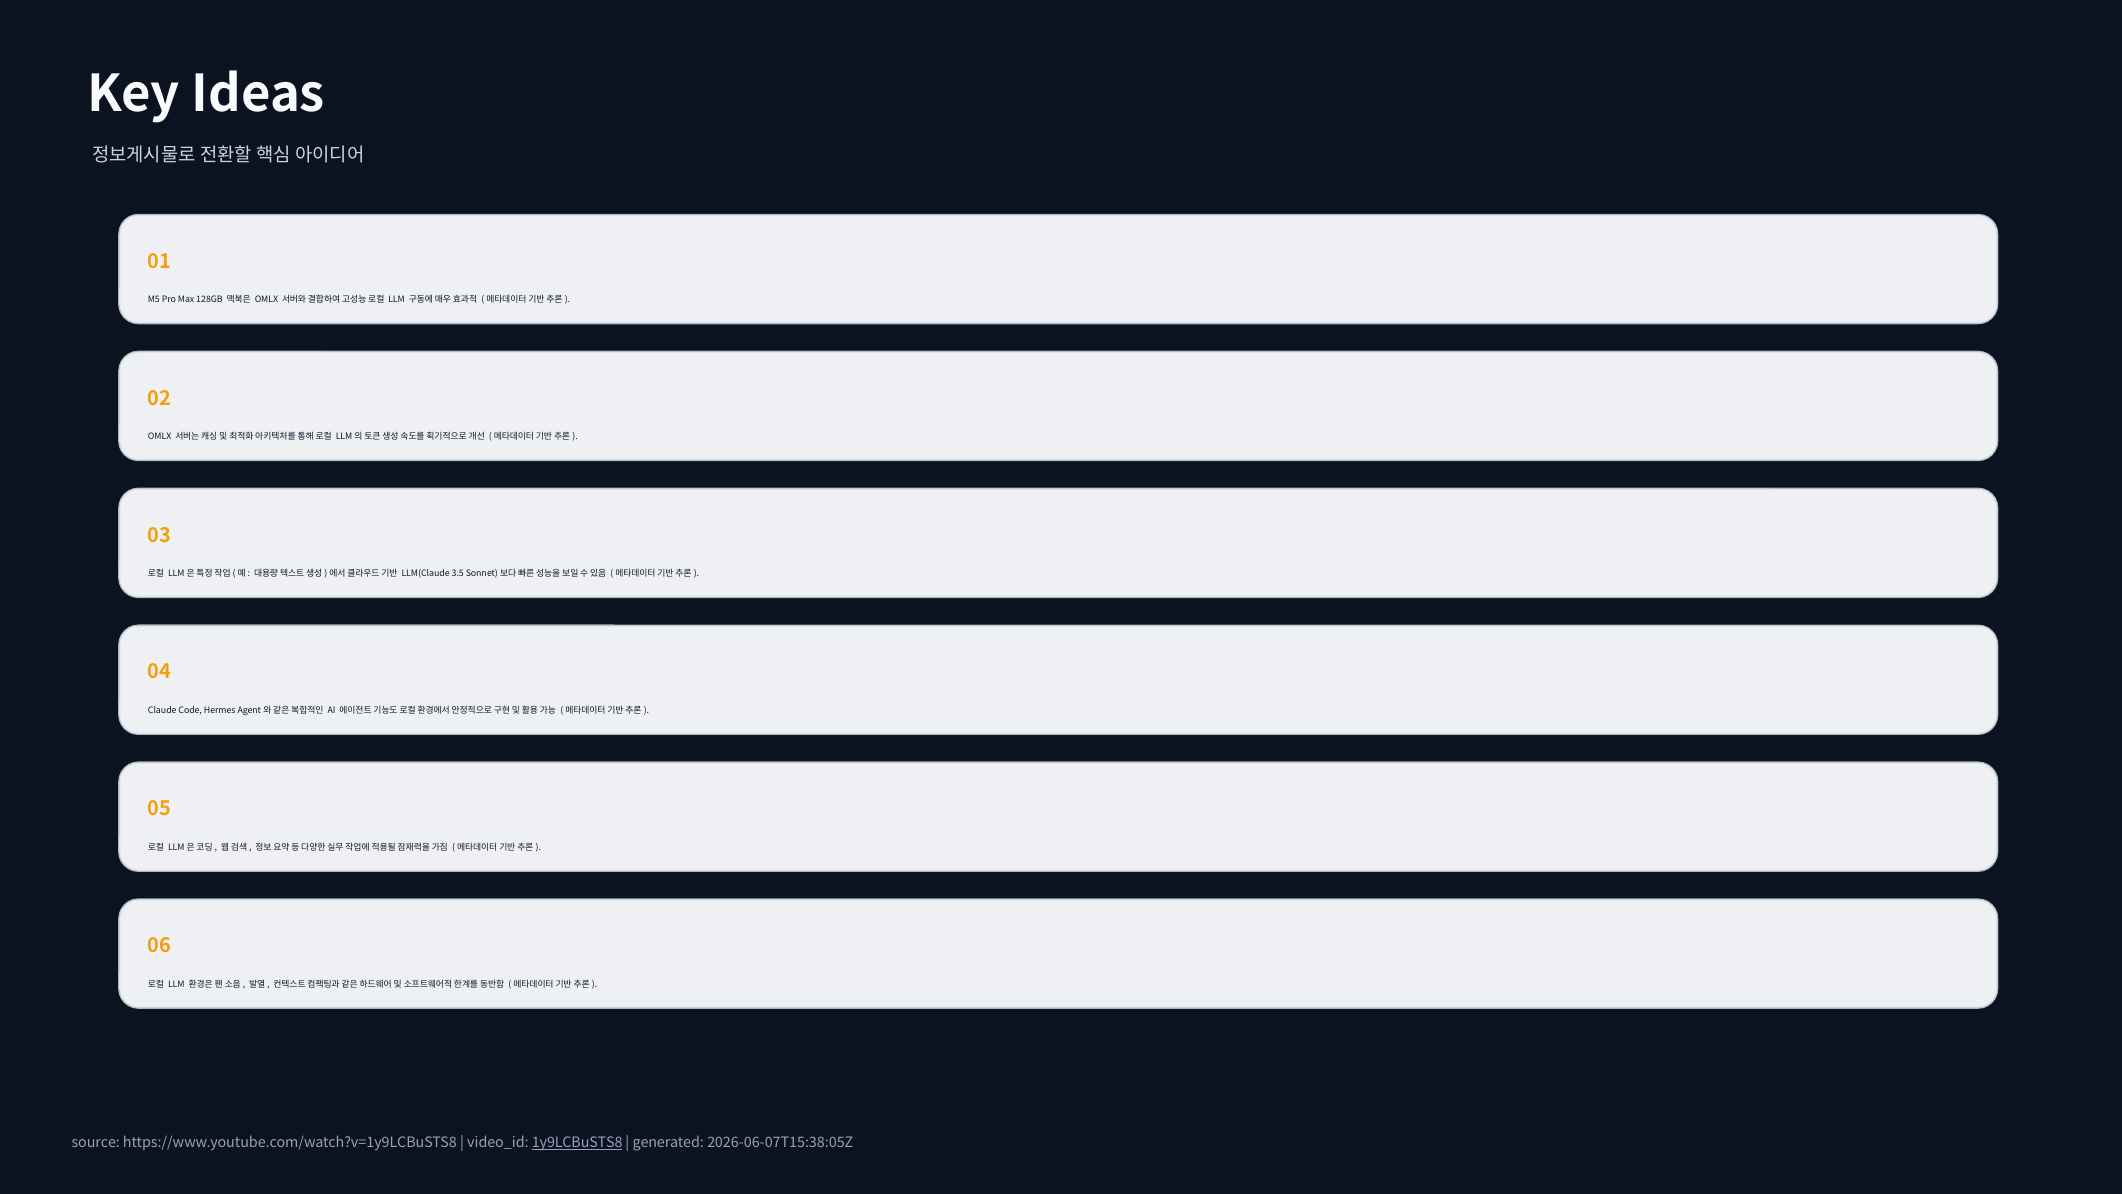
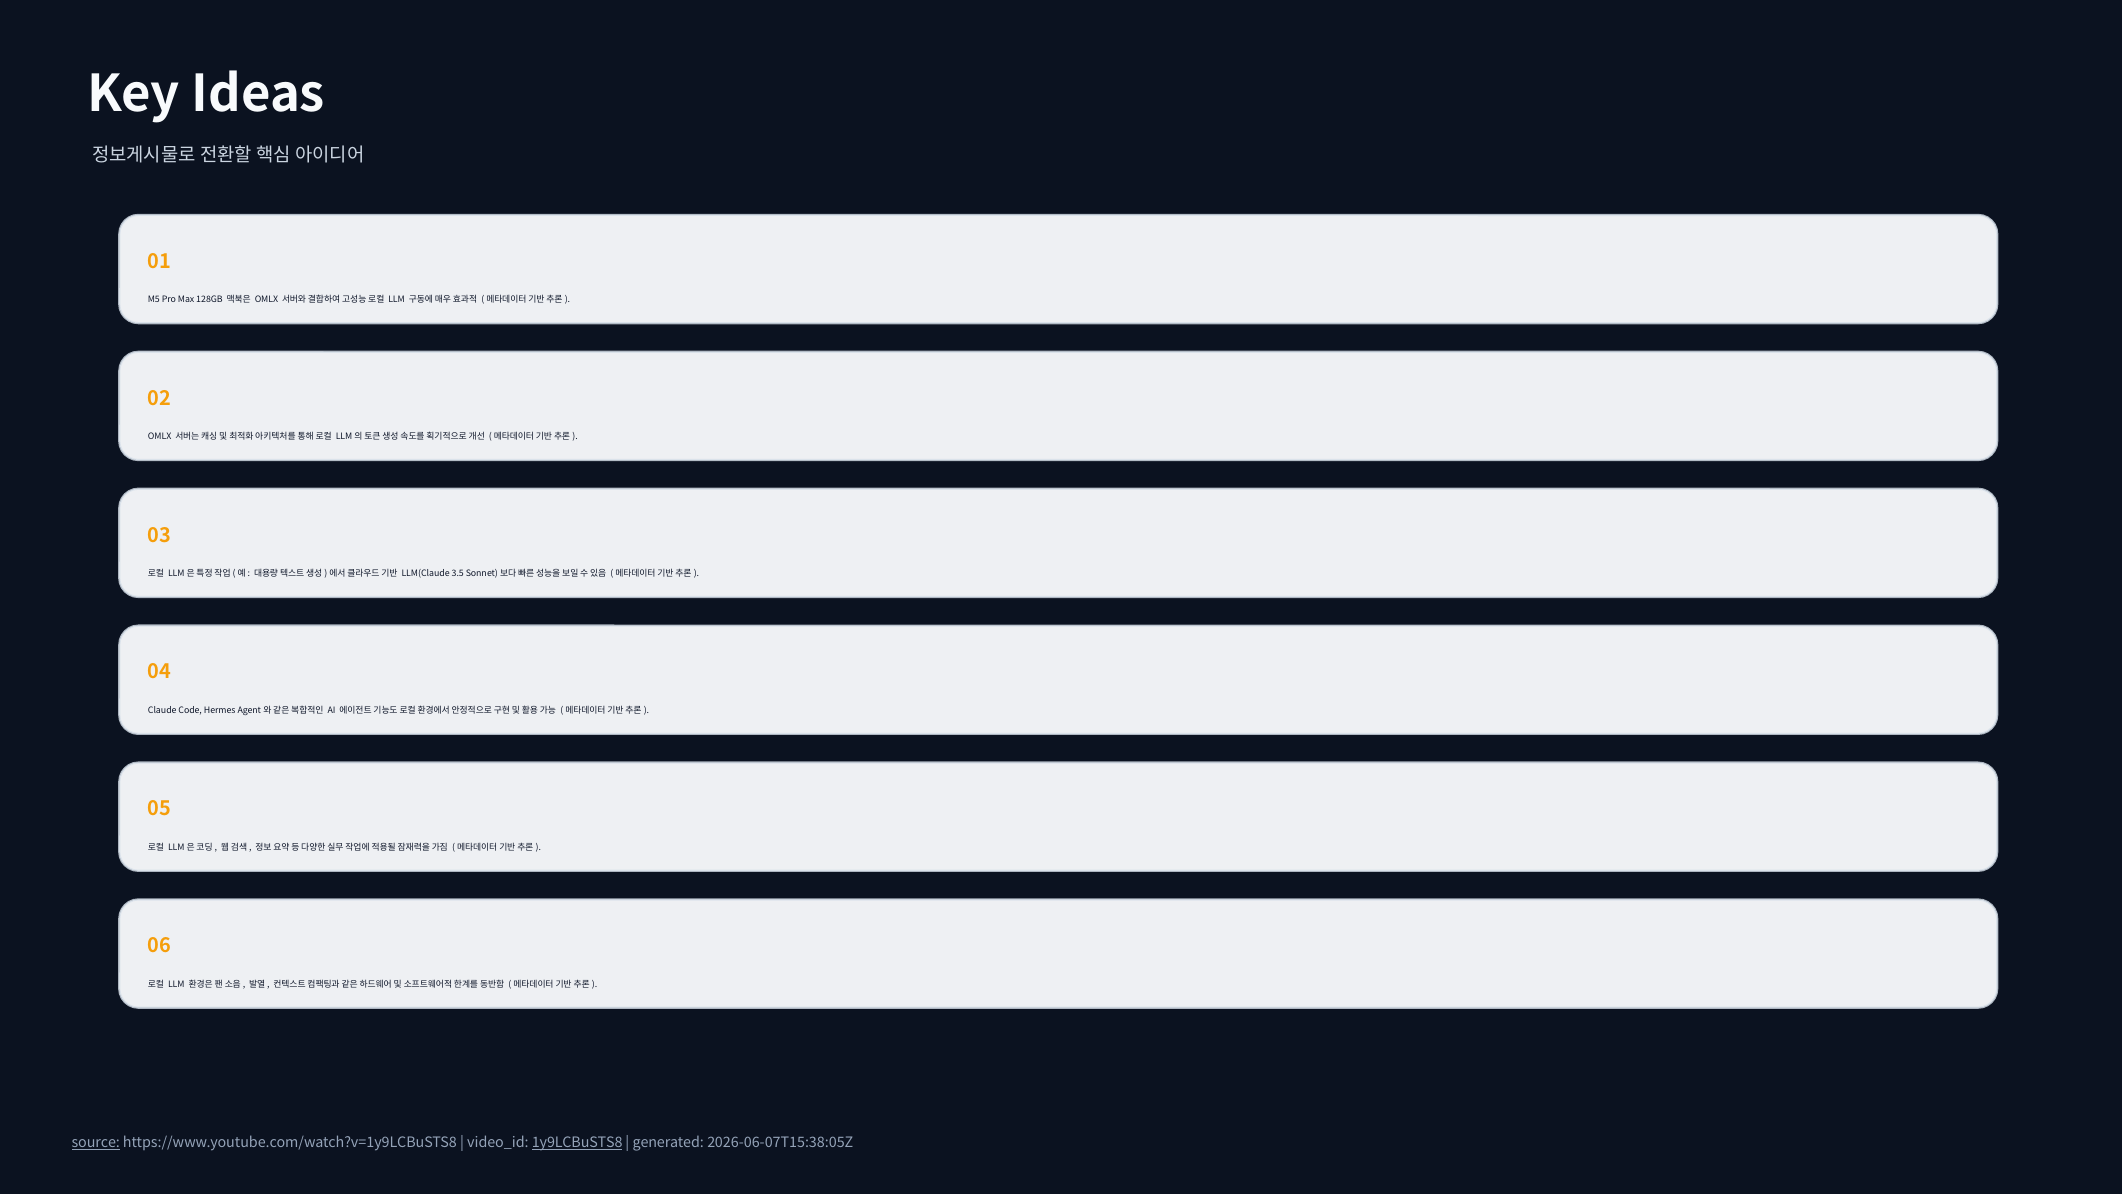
source underline: none -> present
